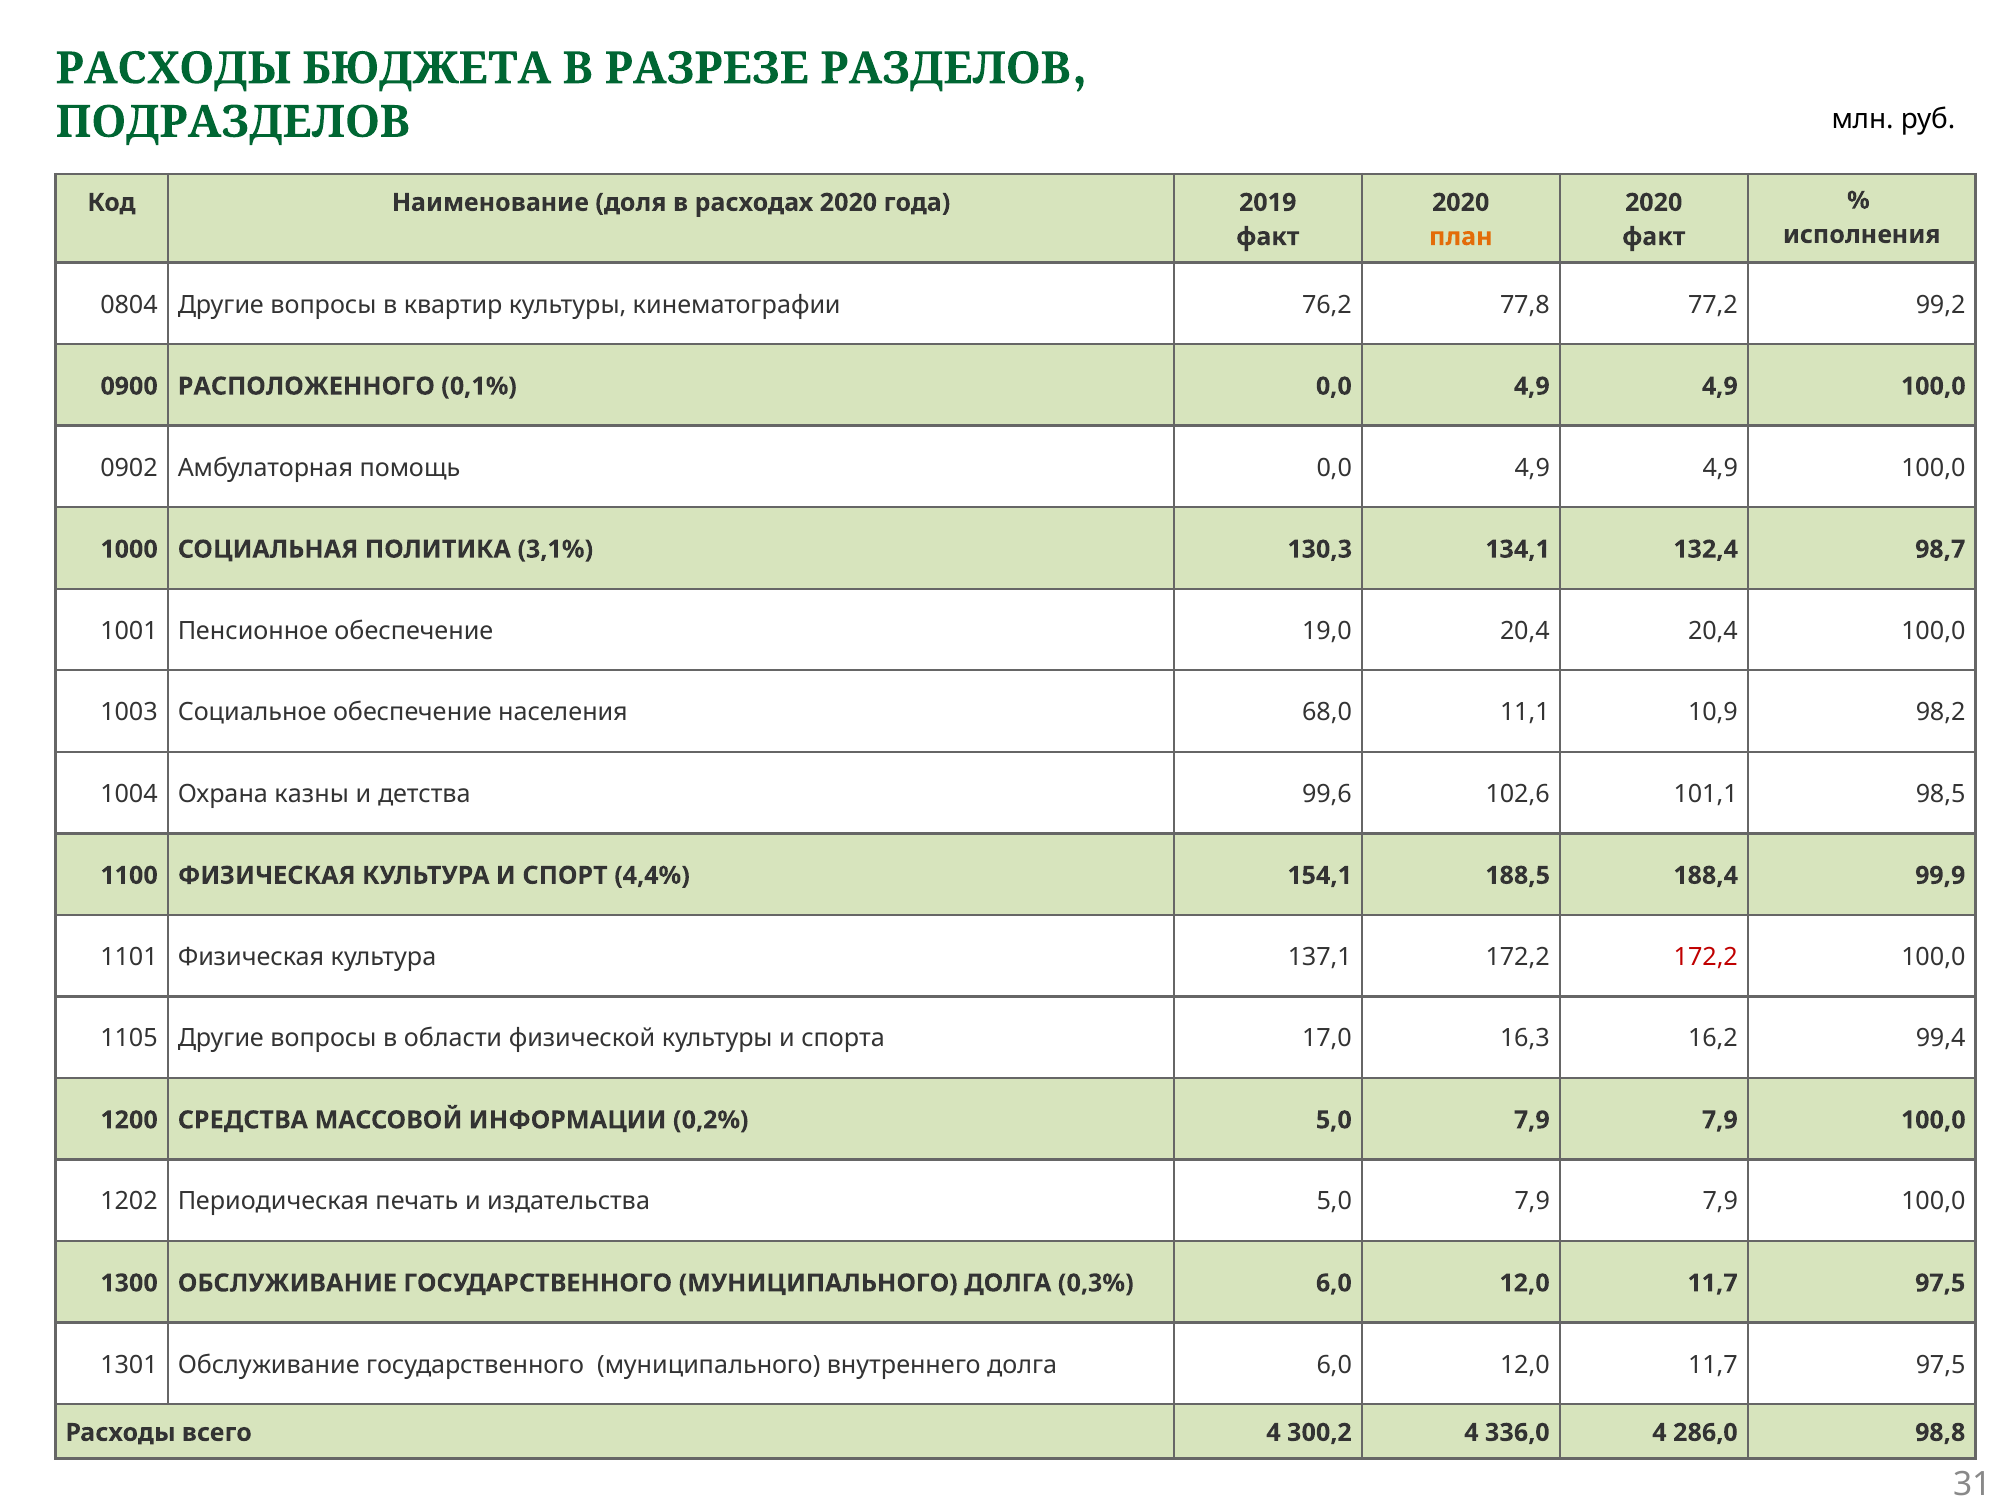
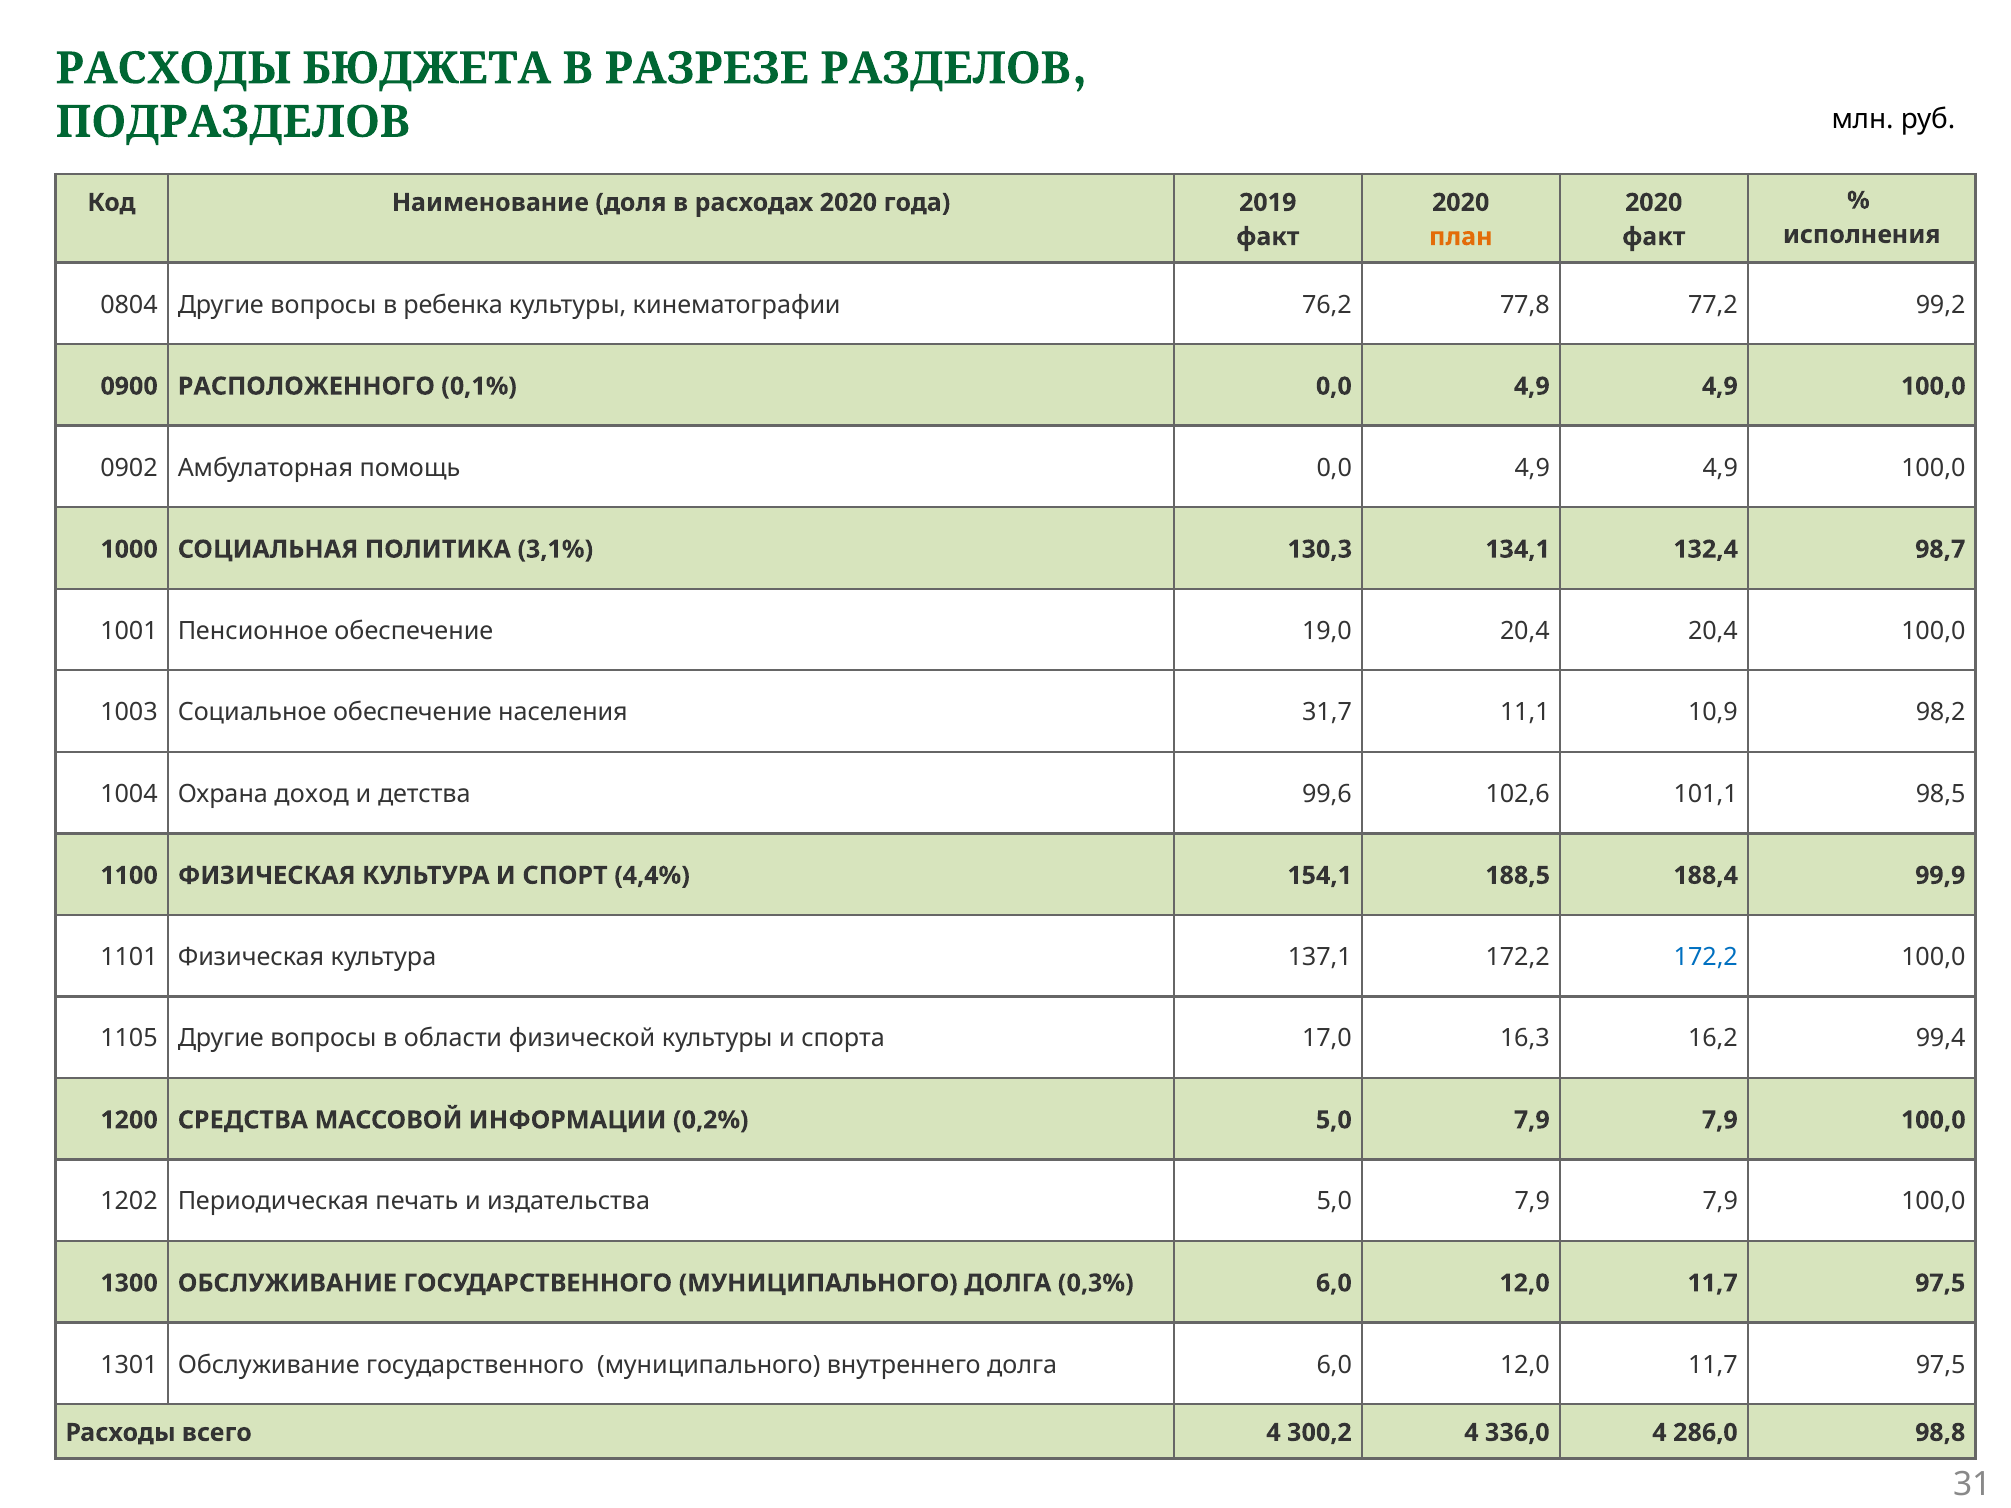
квартир: квартир -> ребенка
68,0: 68,0 -> 31,7
казны: казны -> доход
172,2 at (1706, 957) colour: red -> blue
